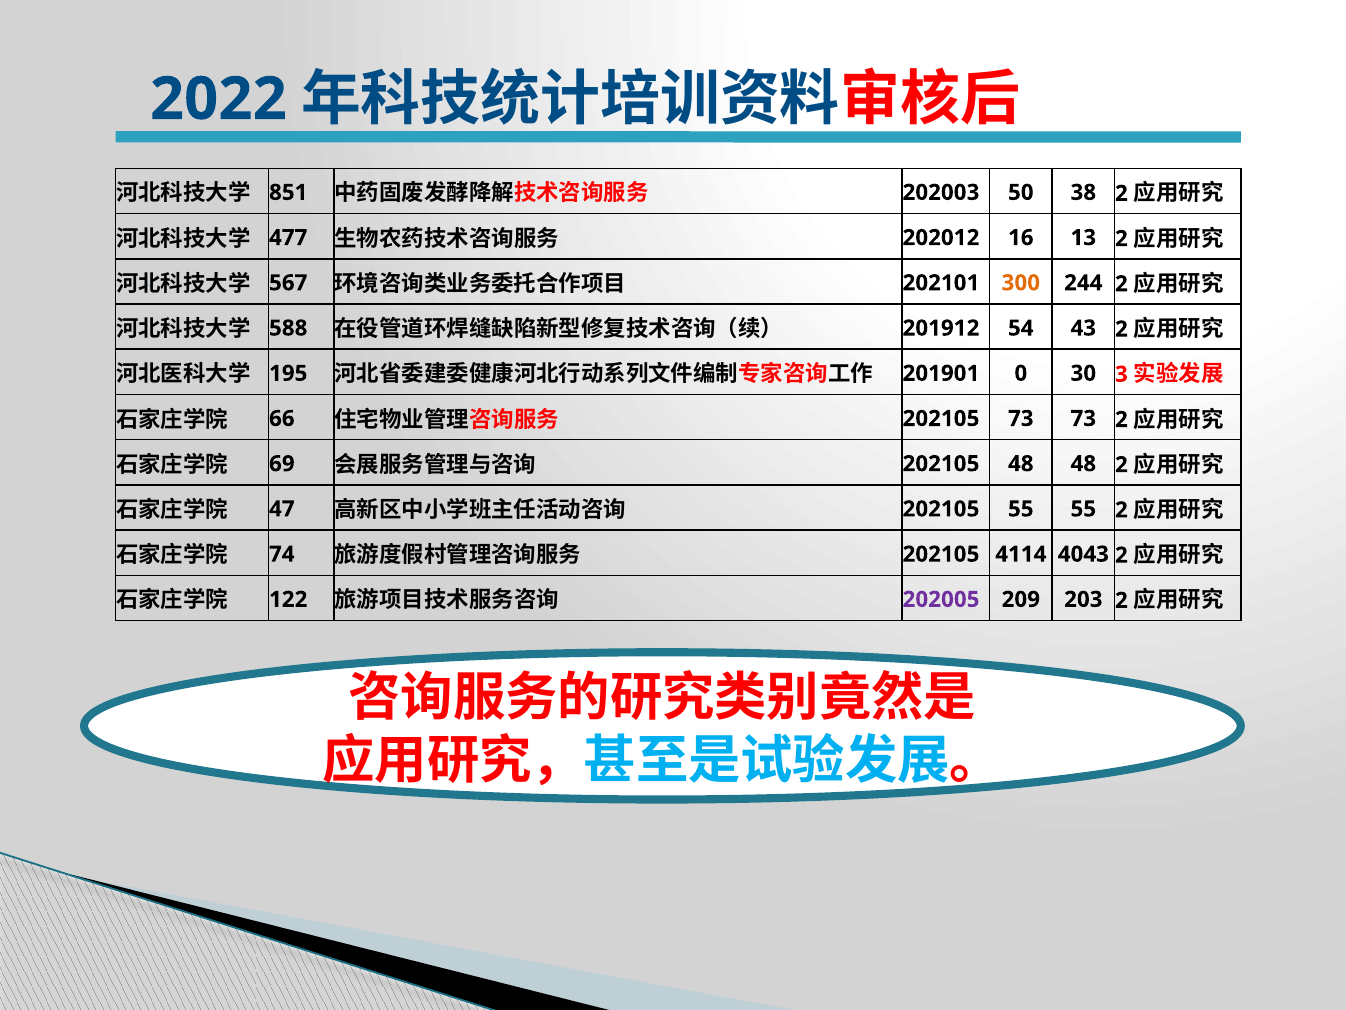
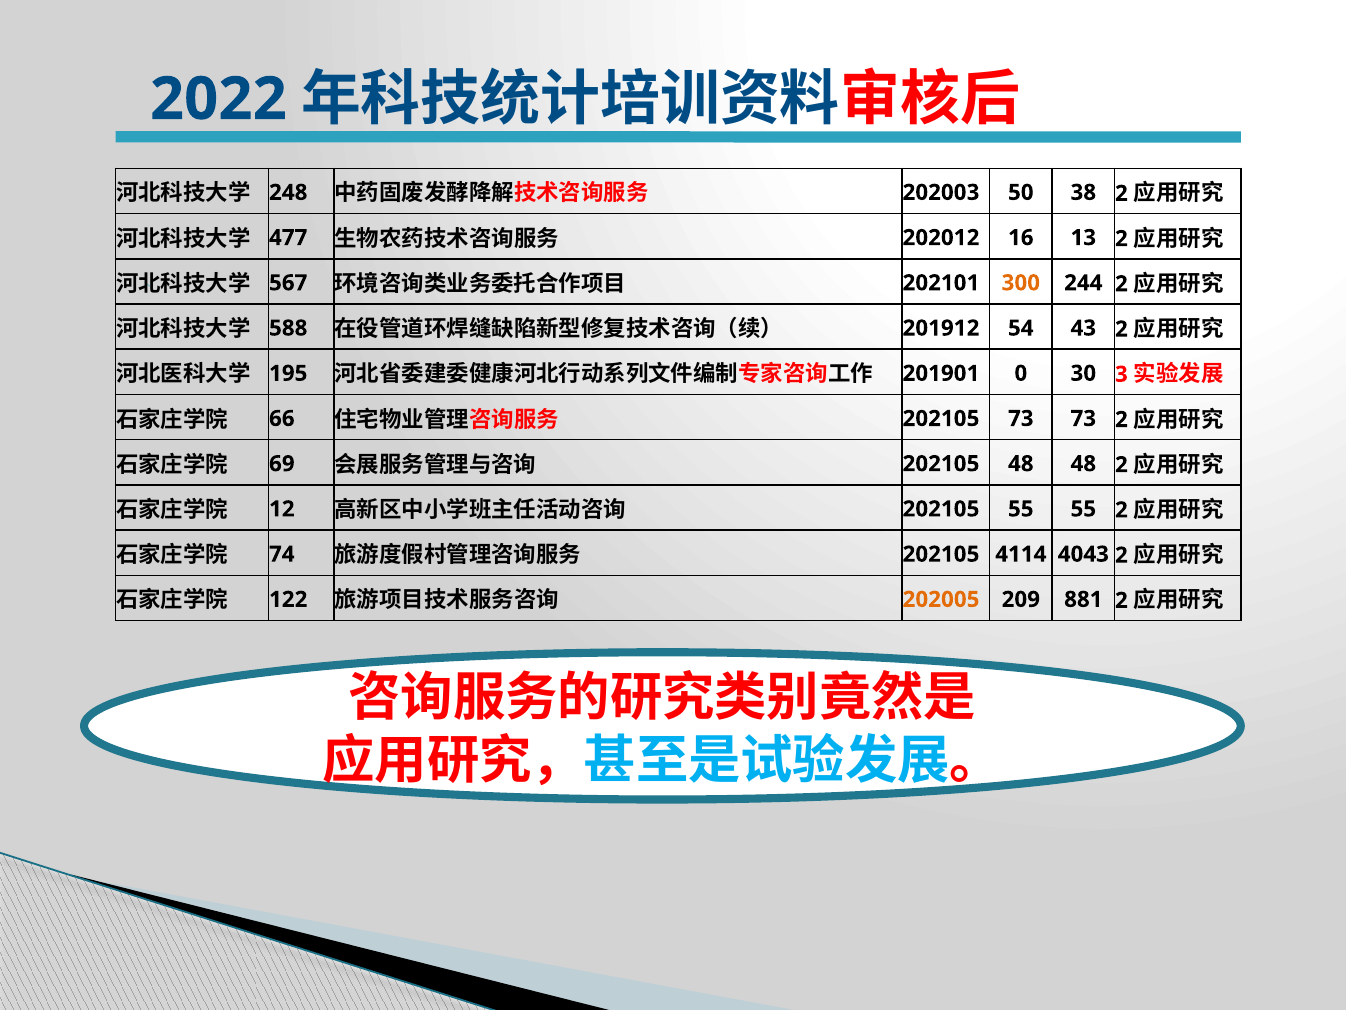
851: 851 -> 248
47: 47 -> 12
202005 colour: purple -> orange
203: 203 -> 881
